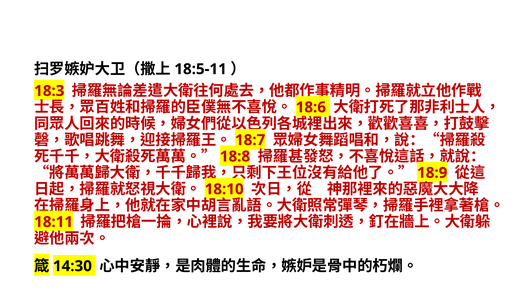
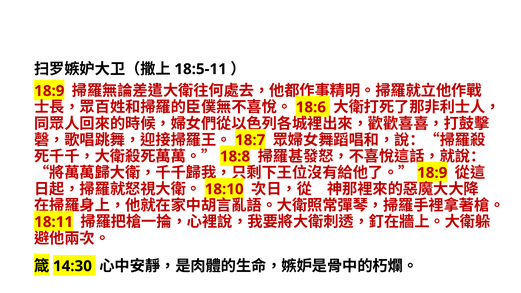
18:3 at (49, 91): 18:3 -> 18:9
